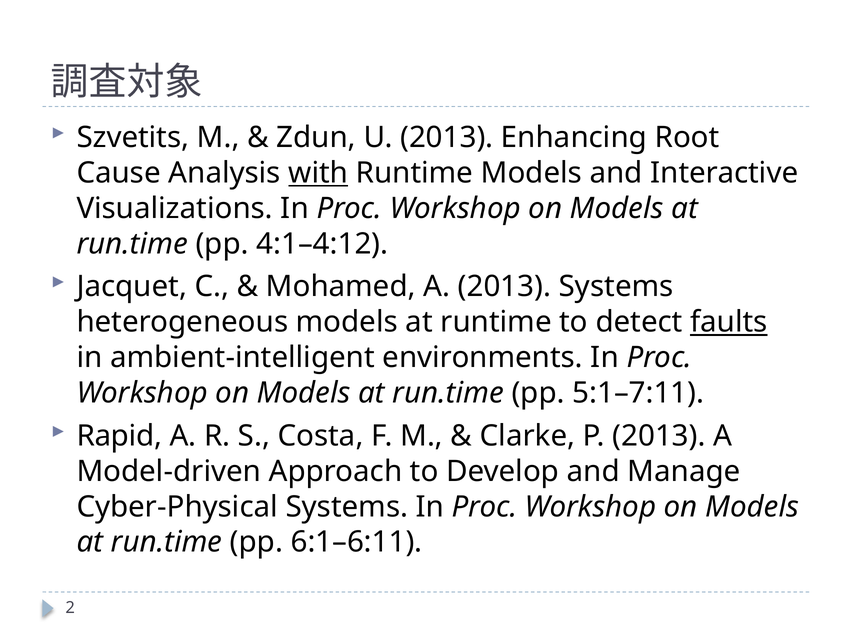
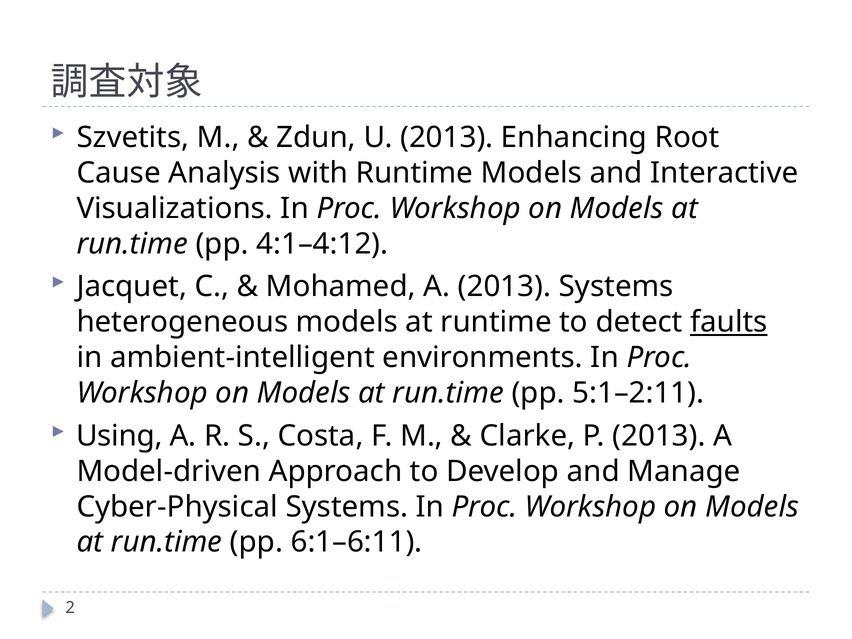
with underline: present -> none
5:1–7:11: 5:1–7:11 -> 5:1–2:11
Rapid: Rapid -> Using
